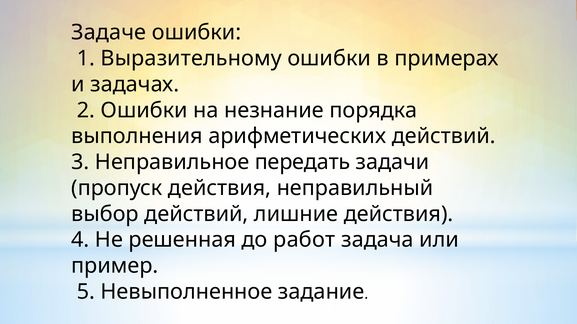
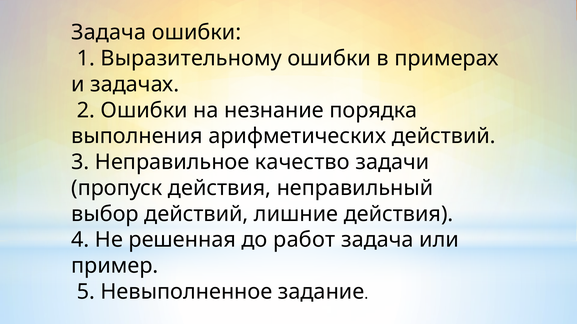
Задаче at (109, 33): Задаче -> Задача
передать: передать -> качество
